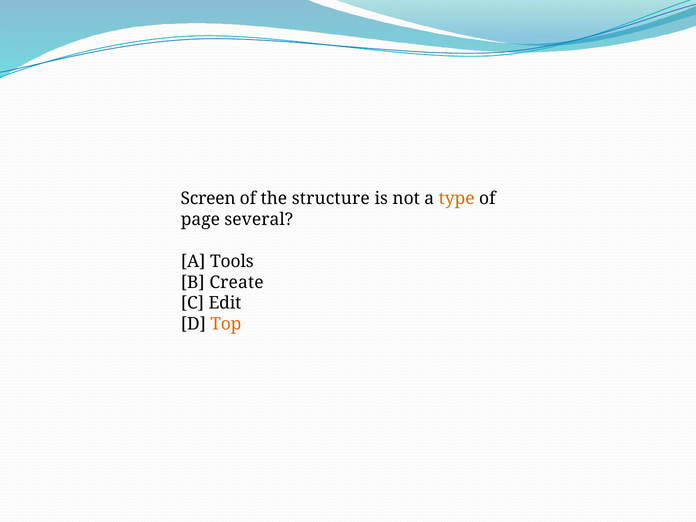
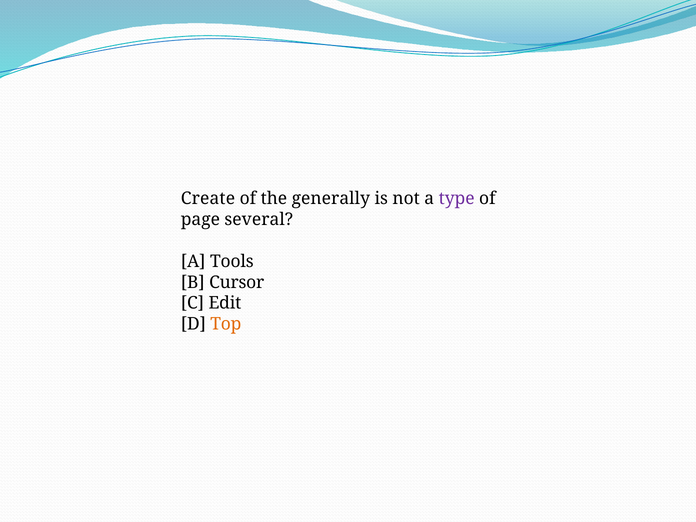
Screen: Screen -> Create
structure: structure -> generally
type colour: orange -> purple
Create: Create -> Cursor
